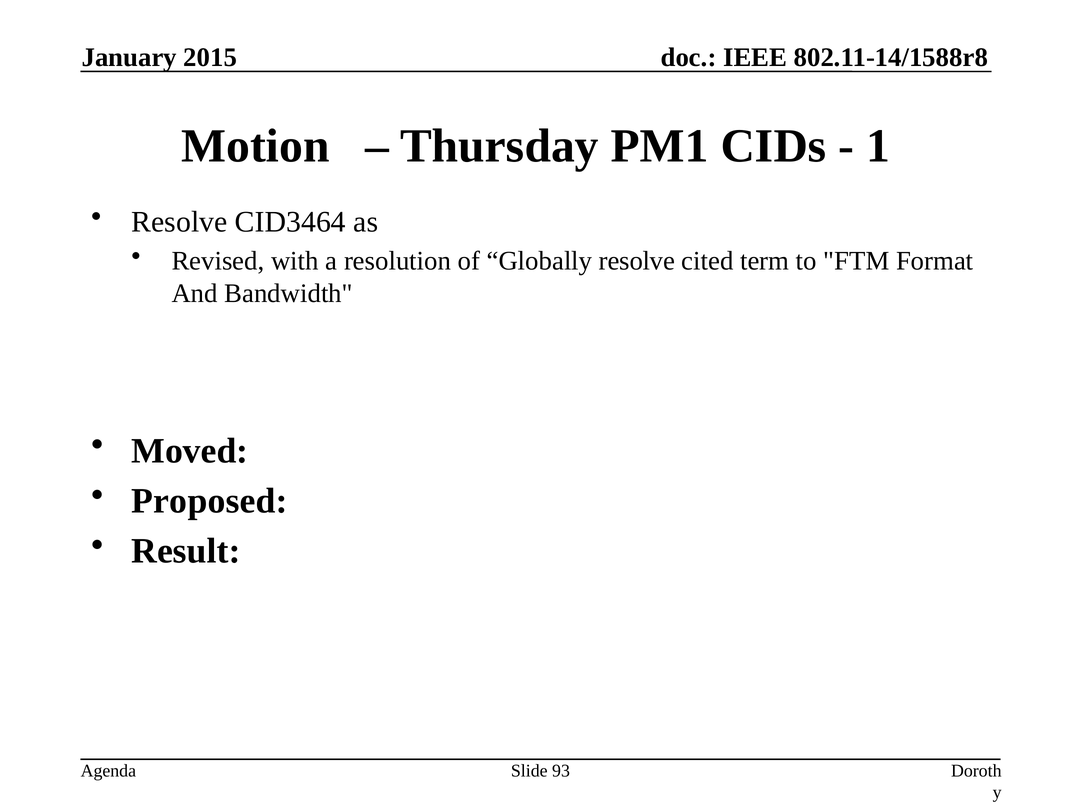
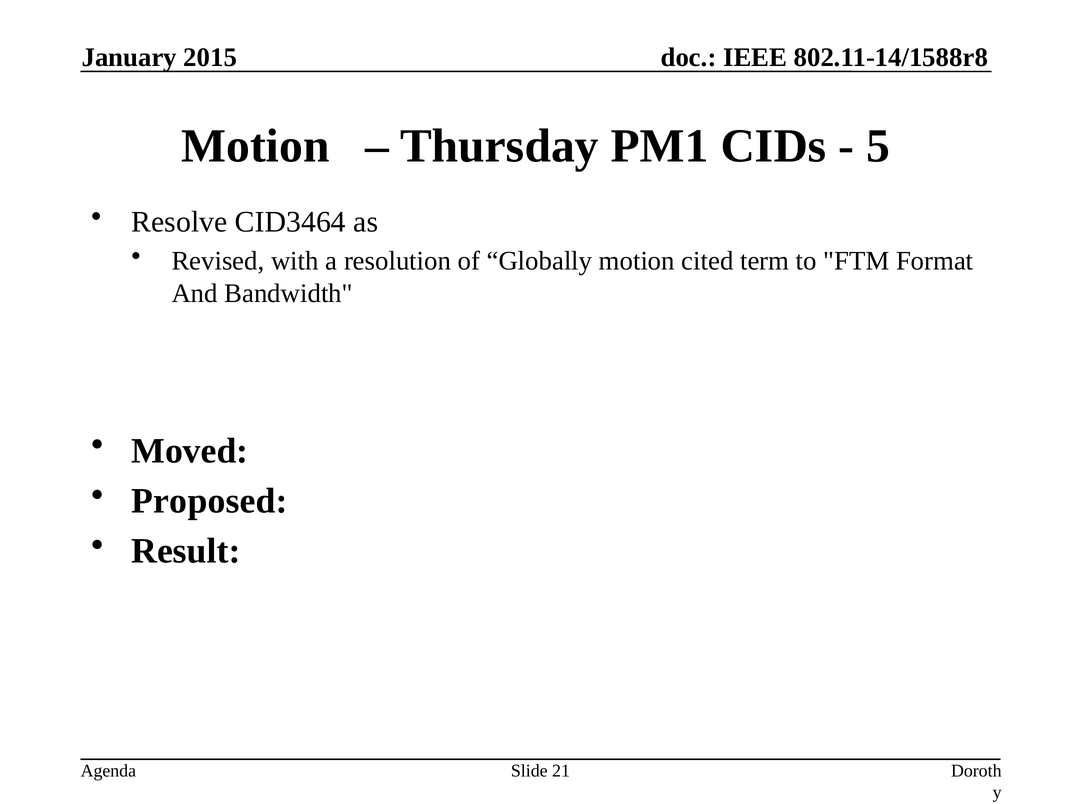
1: 1 -> 5
Globally resolve: resolve -> motion
93: 93 -> 21
